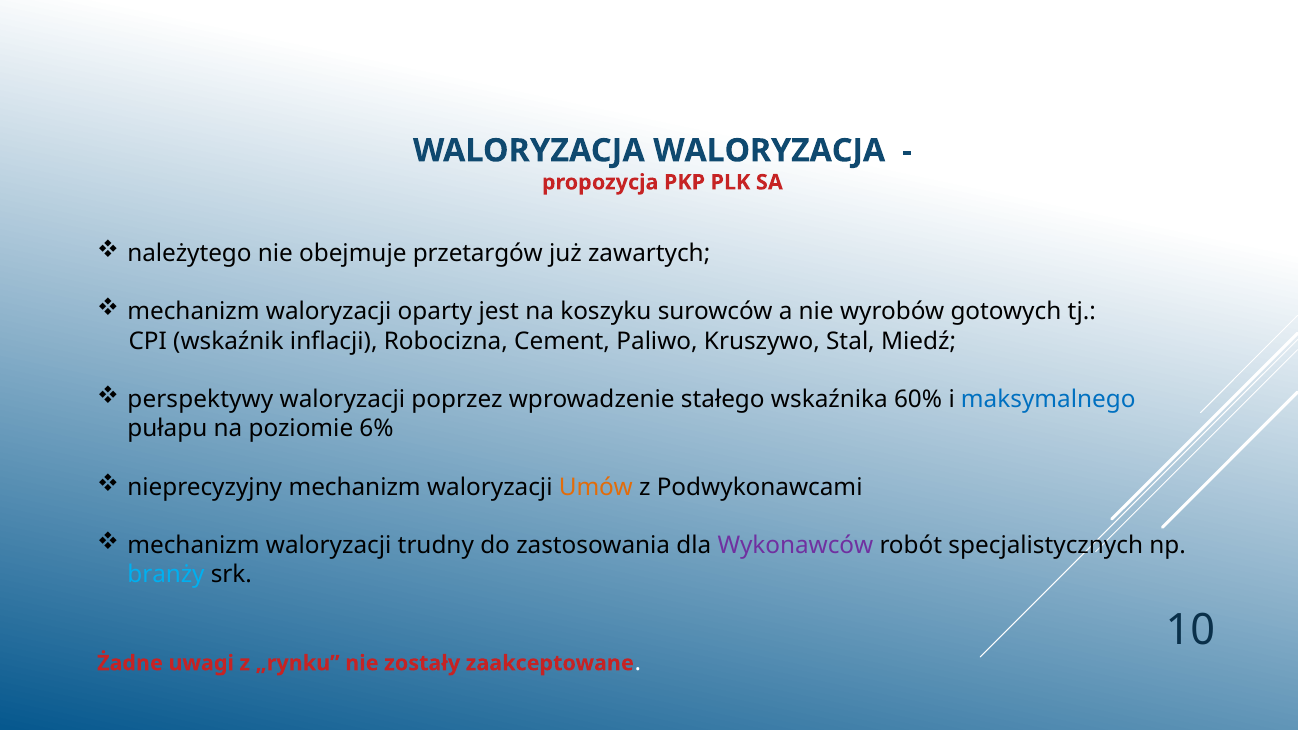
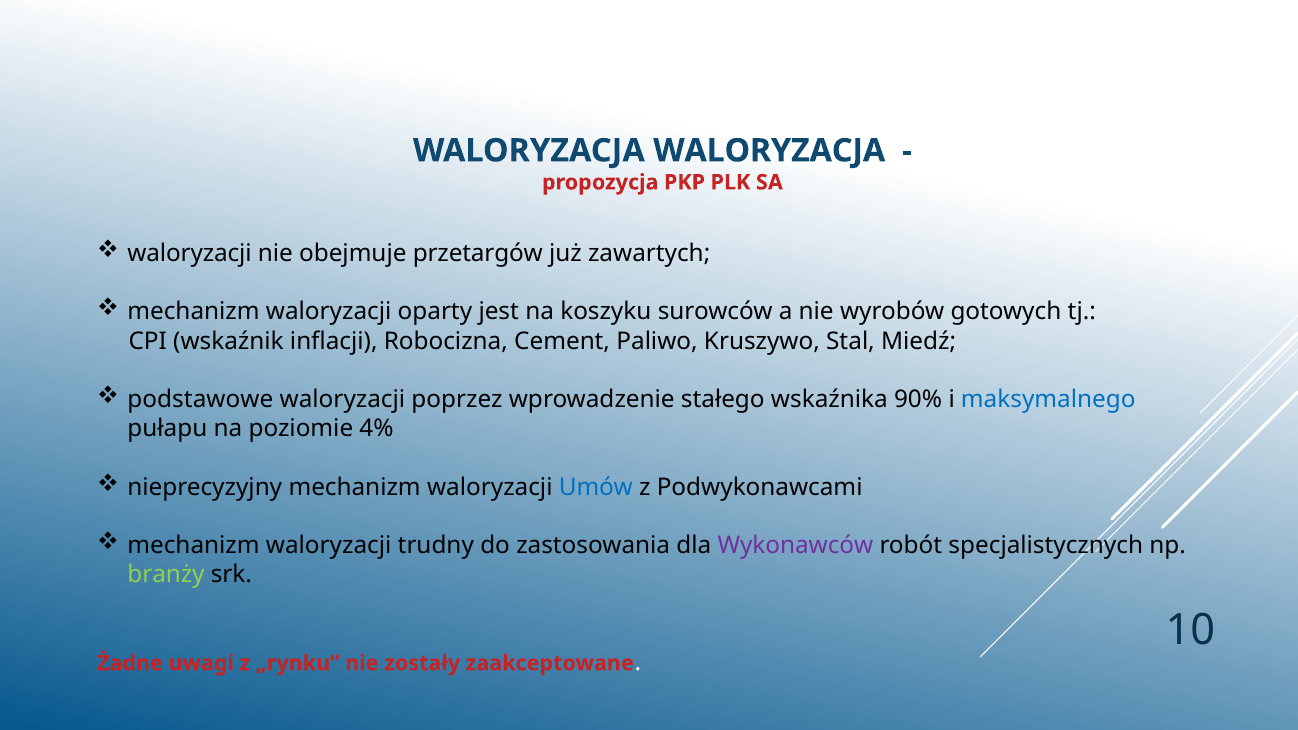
należytego at (190, 254): należytego -> waloryzacji
perspektywy: perspektywy -> podstawowe
60%: 60% -> 90%
6%: 6% -> 4%
Umów colour: orange -> blue
branży colour: light blue -> light green
